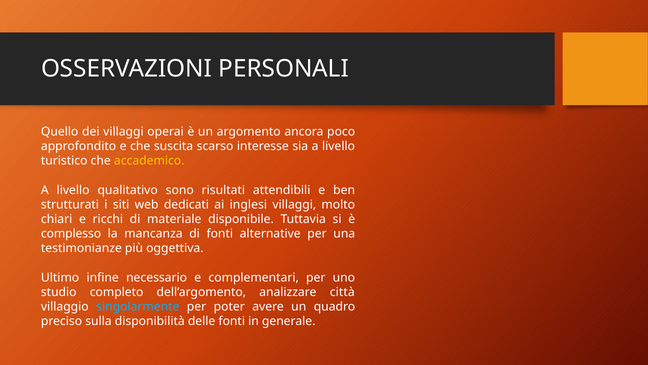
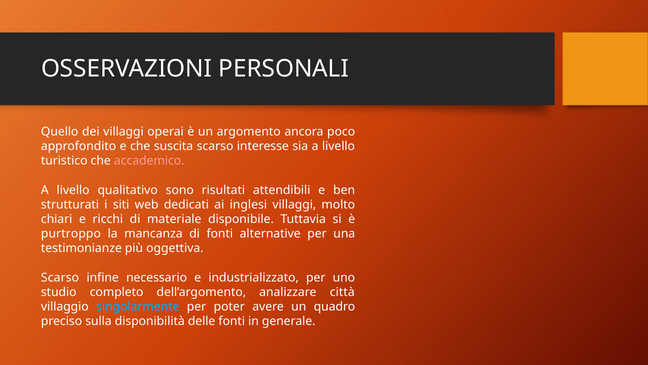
accademico colour: yellow -> pink
complesso: complesso -> purtroppo
Ultimo at (60, 277): Ultimo -> Scarso
complementari: complementari -> industrializzato
